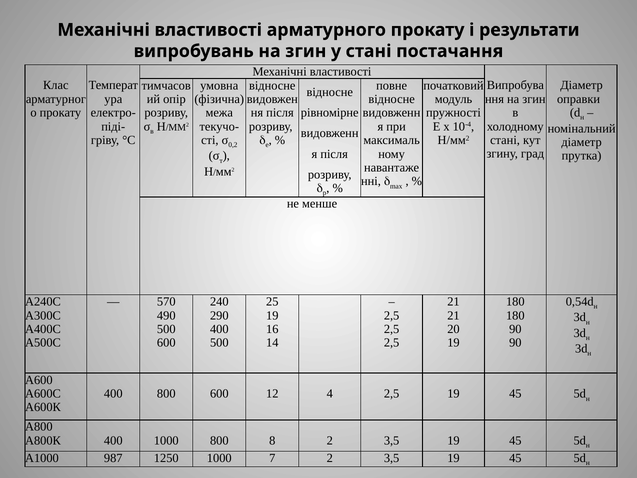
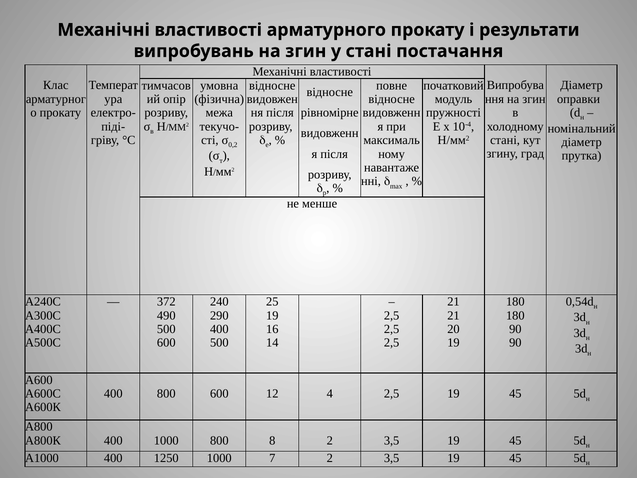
570: 570 -> 372
А1000 987: 987 -> 400
